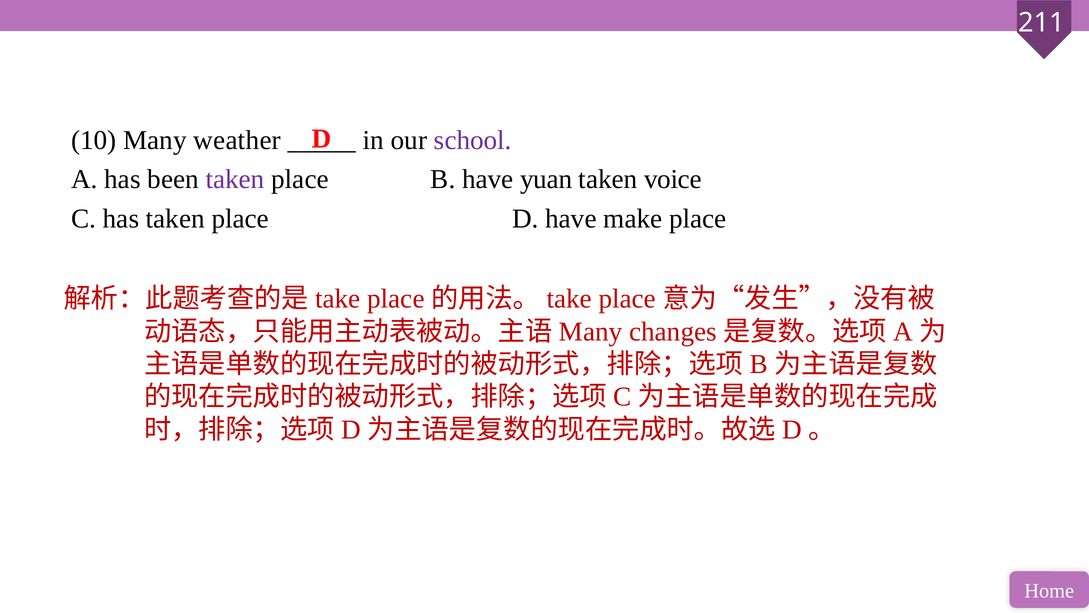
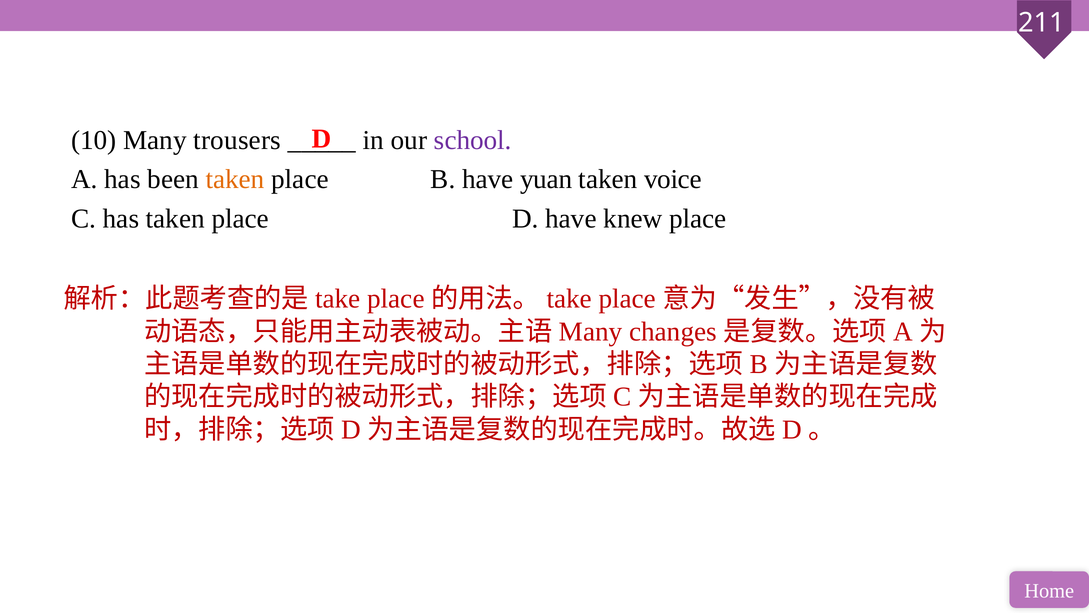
weather: weather -> trousers
taken at (235, 179) colour: purple -> orange
make: make -> knew
